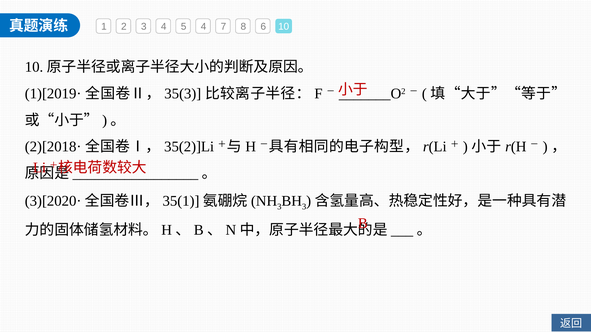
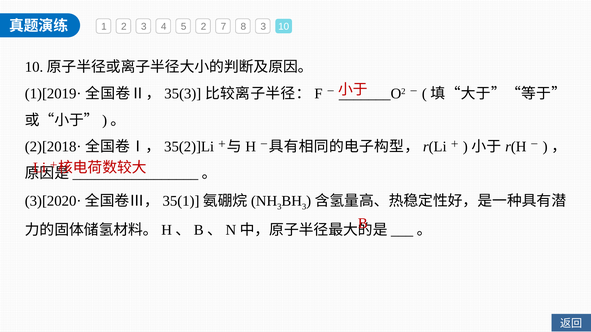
5 4: 4 -> 2
8 6: 6 -> 3
